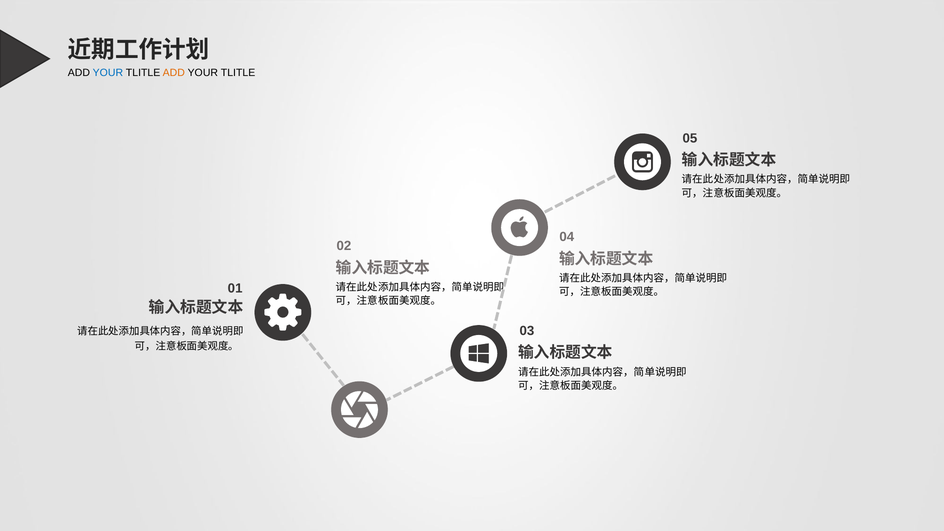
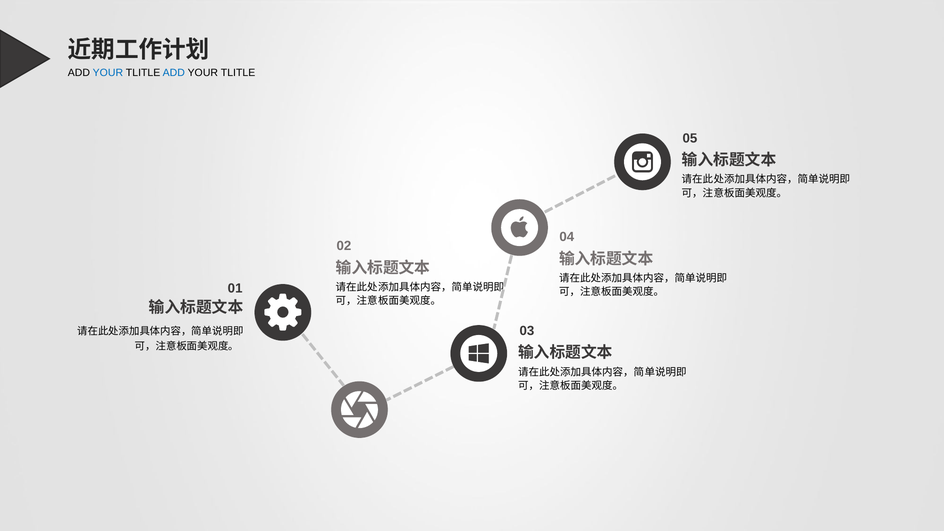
ADD at (174, 73) colour: orange -> blue
